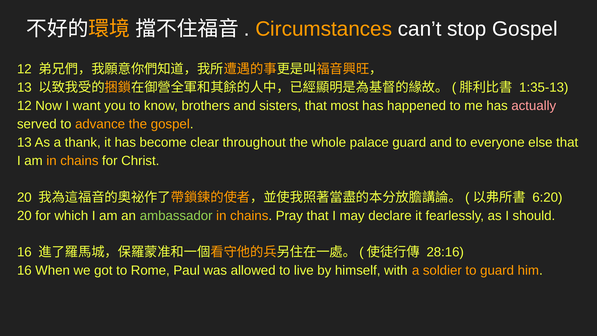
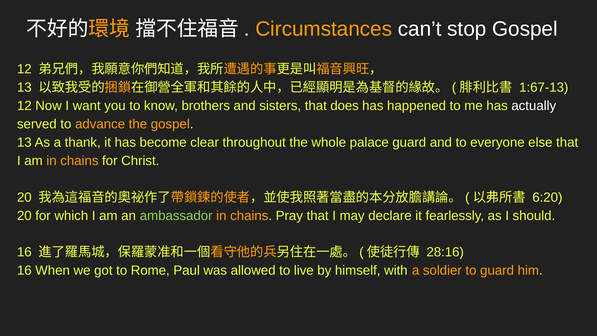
1:35-13: 1:35-13 -> 1:67-13
most: most -> does
actually colour: pink -> white
